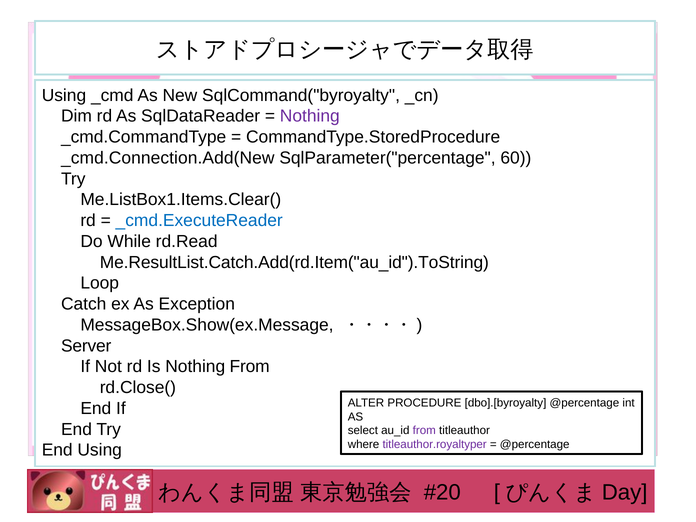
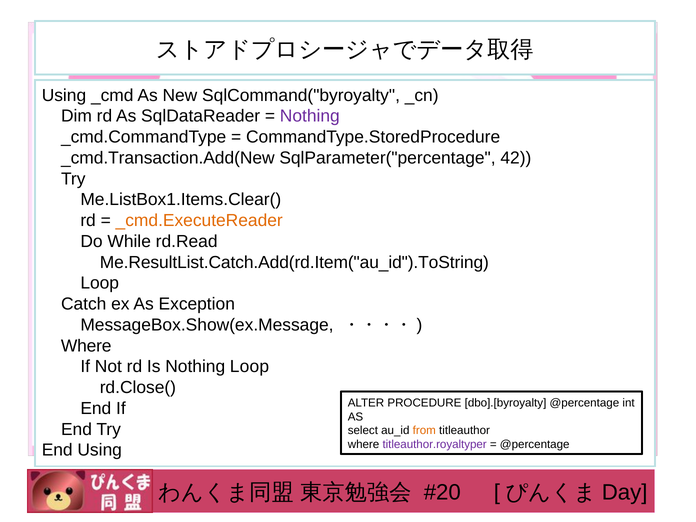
_cmd.Connection.Add(New: _cmd.Connection.Add(New -> _cmd.Transaction.Add(New
60: 60 -> 42
_cmd.ExecuteReader colour: blue -> orange
Server at (86, 346): Server -> Where
Nothing From: From -> Loop
from at (424, 431) colour: purple -> orange
